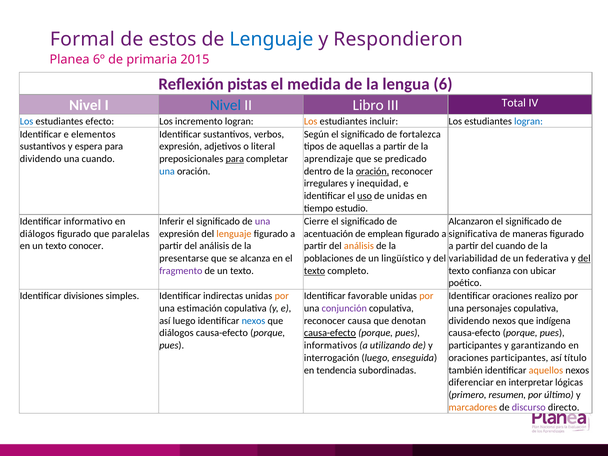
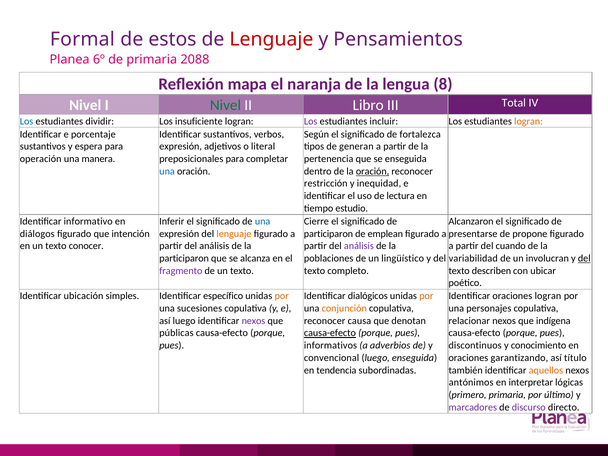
Lenguaje at (271, 39) colour: blue -> red
Respondieron: Respondieron -> Pensamientos
2015: 2015 -> 2088
pistas: pistas -> mapa
medida: medida -> naranja
6: 6 -> 8
Nivel at (225, 105) colour: blue -> green
efecto: efecto -> dividir
incremento: incremento -> insuficiente
Los at (311, 121) colour: orange -> purple
logran at (529, 121) colour: blue -> orange
elementos: elementos -> porcentaje
aquellas: aquellas -> generan
dividendo at (41, 159): dividendo -> operación
una cuando: cuando -> manera
para at (235, 159) underline: present -> none
aprendizaje: aprendizaje -> pertenencia
se predicado: predicado -> enseguida
irregulares: irregulares -> restricción
uso underline: present -> none
de unidas: unidas -> lectura
una at (263, 221) colour: purple -> blue
paralelas: paralelas -> intención
acentuación at (328, 234): acentuación -> participaron
significativa: significativa -> presentarse
maneras: maneras -> propone
análisis at (359, 246) colour: orange -> purple
presentarse at (184, 258): presentarse -> participaron
federativa: federativa -> involucran
texto at (315, 271) underline: present -> none
confianza: confianza -> describen
divisiones: divisiones -> ubicación
indirectas: indirectas -> específico
favorable: favorable -> dialógicos
oraciones realizo: realizo -> logran
estimación: estimación -> sucesiones
conjunción colour: purple -> orange
nexos at (253, 321) colour: blue -> purple
dividendo at (469, 321): dividendo -> relacionar
diálogos at (176, 333): diálogos -> públicas
utilizando: utilizando -> adverbios
participantes at (475, 345): participantes -> discontinuos
garantizando: garantizando -> conocimiento
interrogación: interrogación -> convencional
oraciones participantes: participantes -> garantizando
diferenciar: diferenciar -> antónimos
primero resumen: resumen -> primaria
marcadores colour: orange -> purple
